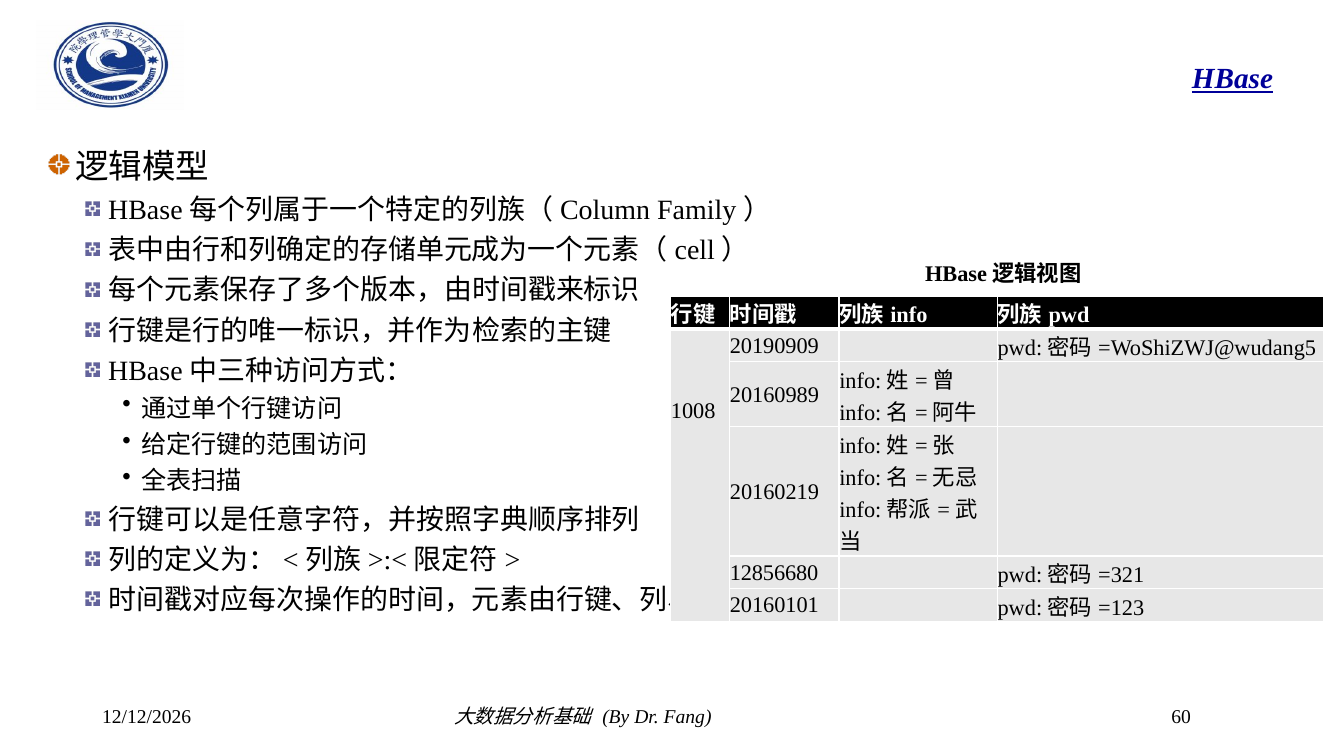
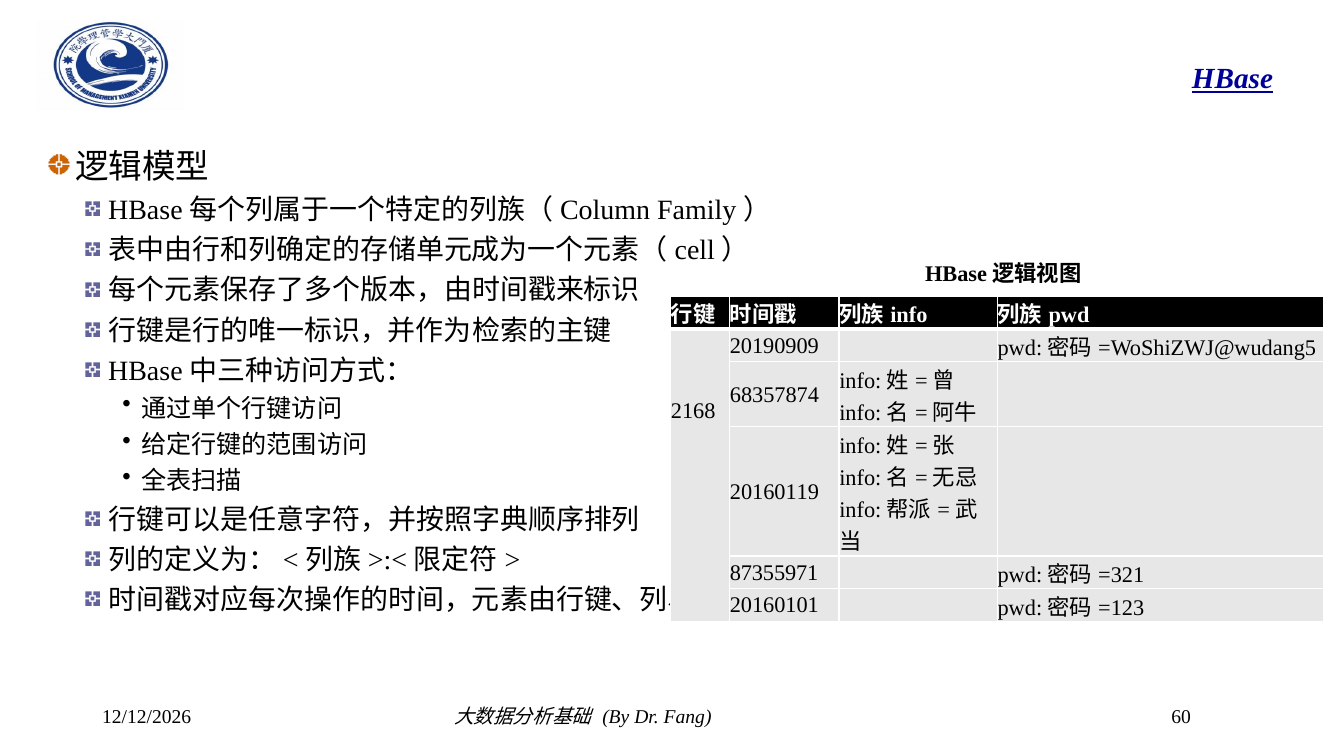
20160989: 20160989 -> 68357874
1008: 1008 -> 2168
20160219: 20160219 -> 20160119
12856680: 12856680 -> 87355971
